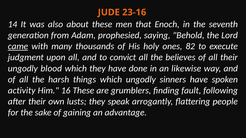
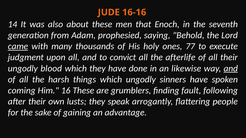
23-16: 23-16 -> 16-16
82: 82 -> 77
believes: believes -> afterlife
and at (231, 69) underline: none -> present
activity: activity -> coming
